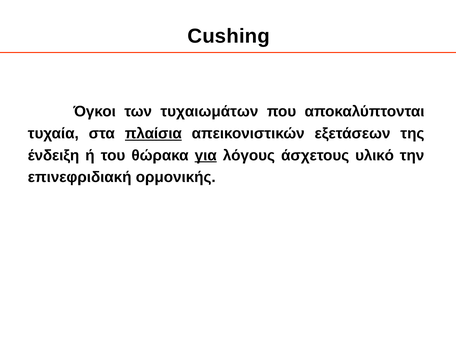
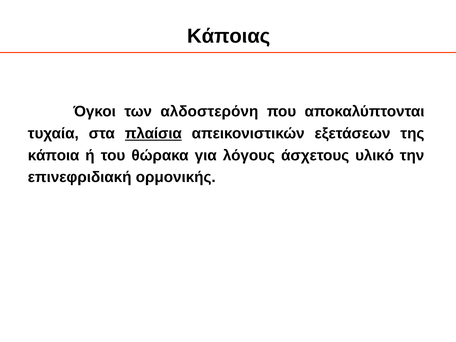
Cushing: Cushing -> Κάποιας
τυχαιωμάτων: τυχαιωμάτων -> αλδοστερόνη
ένδειξη: ένδειξη -> κάποια
για underline: present -> none
